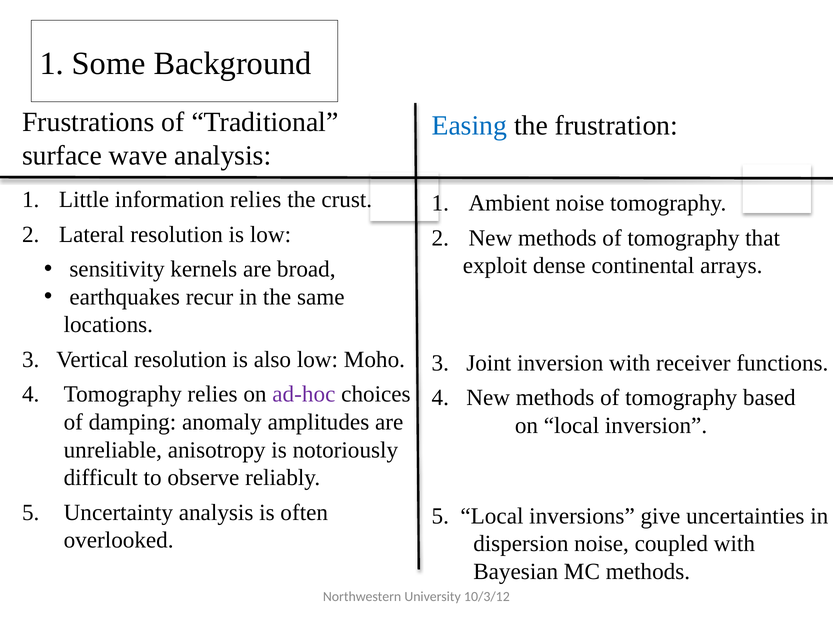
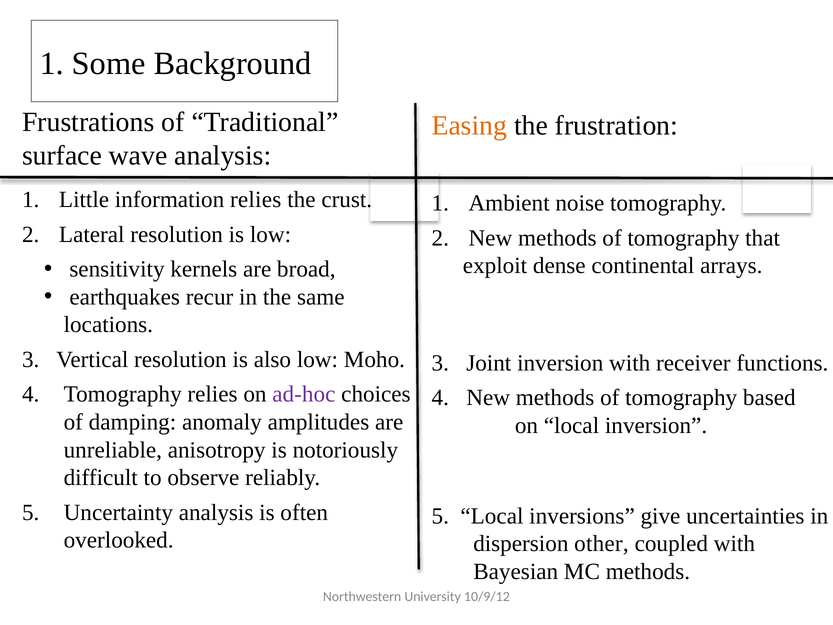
Easing colour: blue -> orange
dispersion noise: noise -> other
10/3/12: 10/3/12 -> 10/9/12
